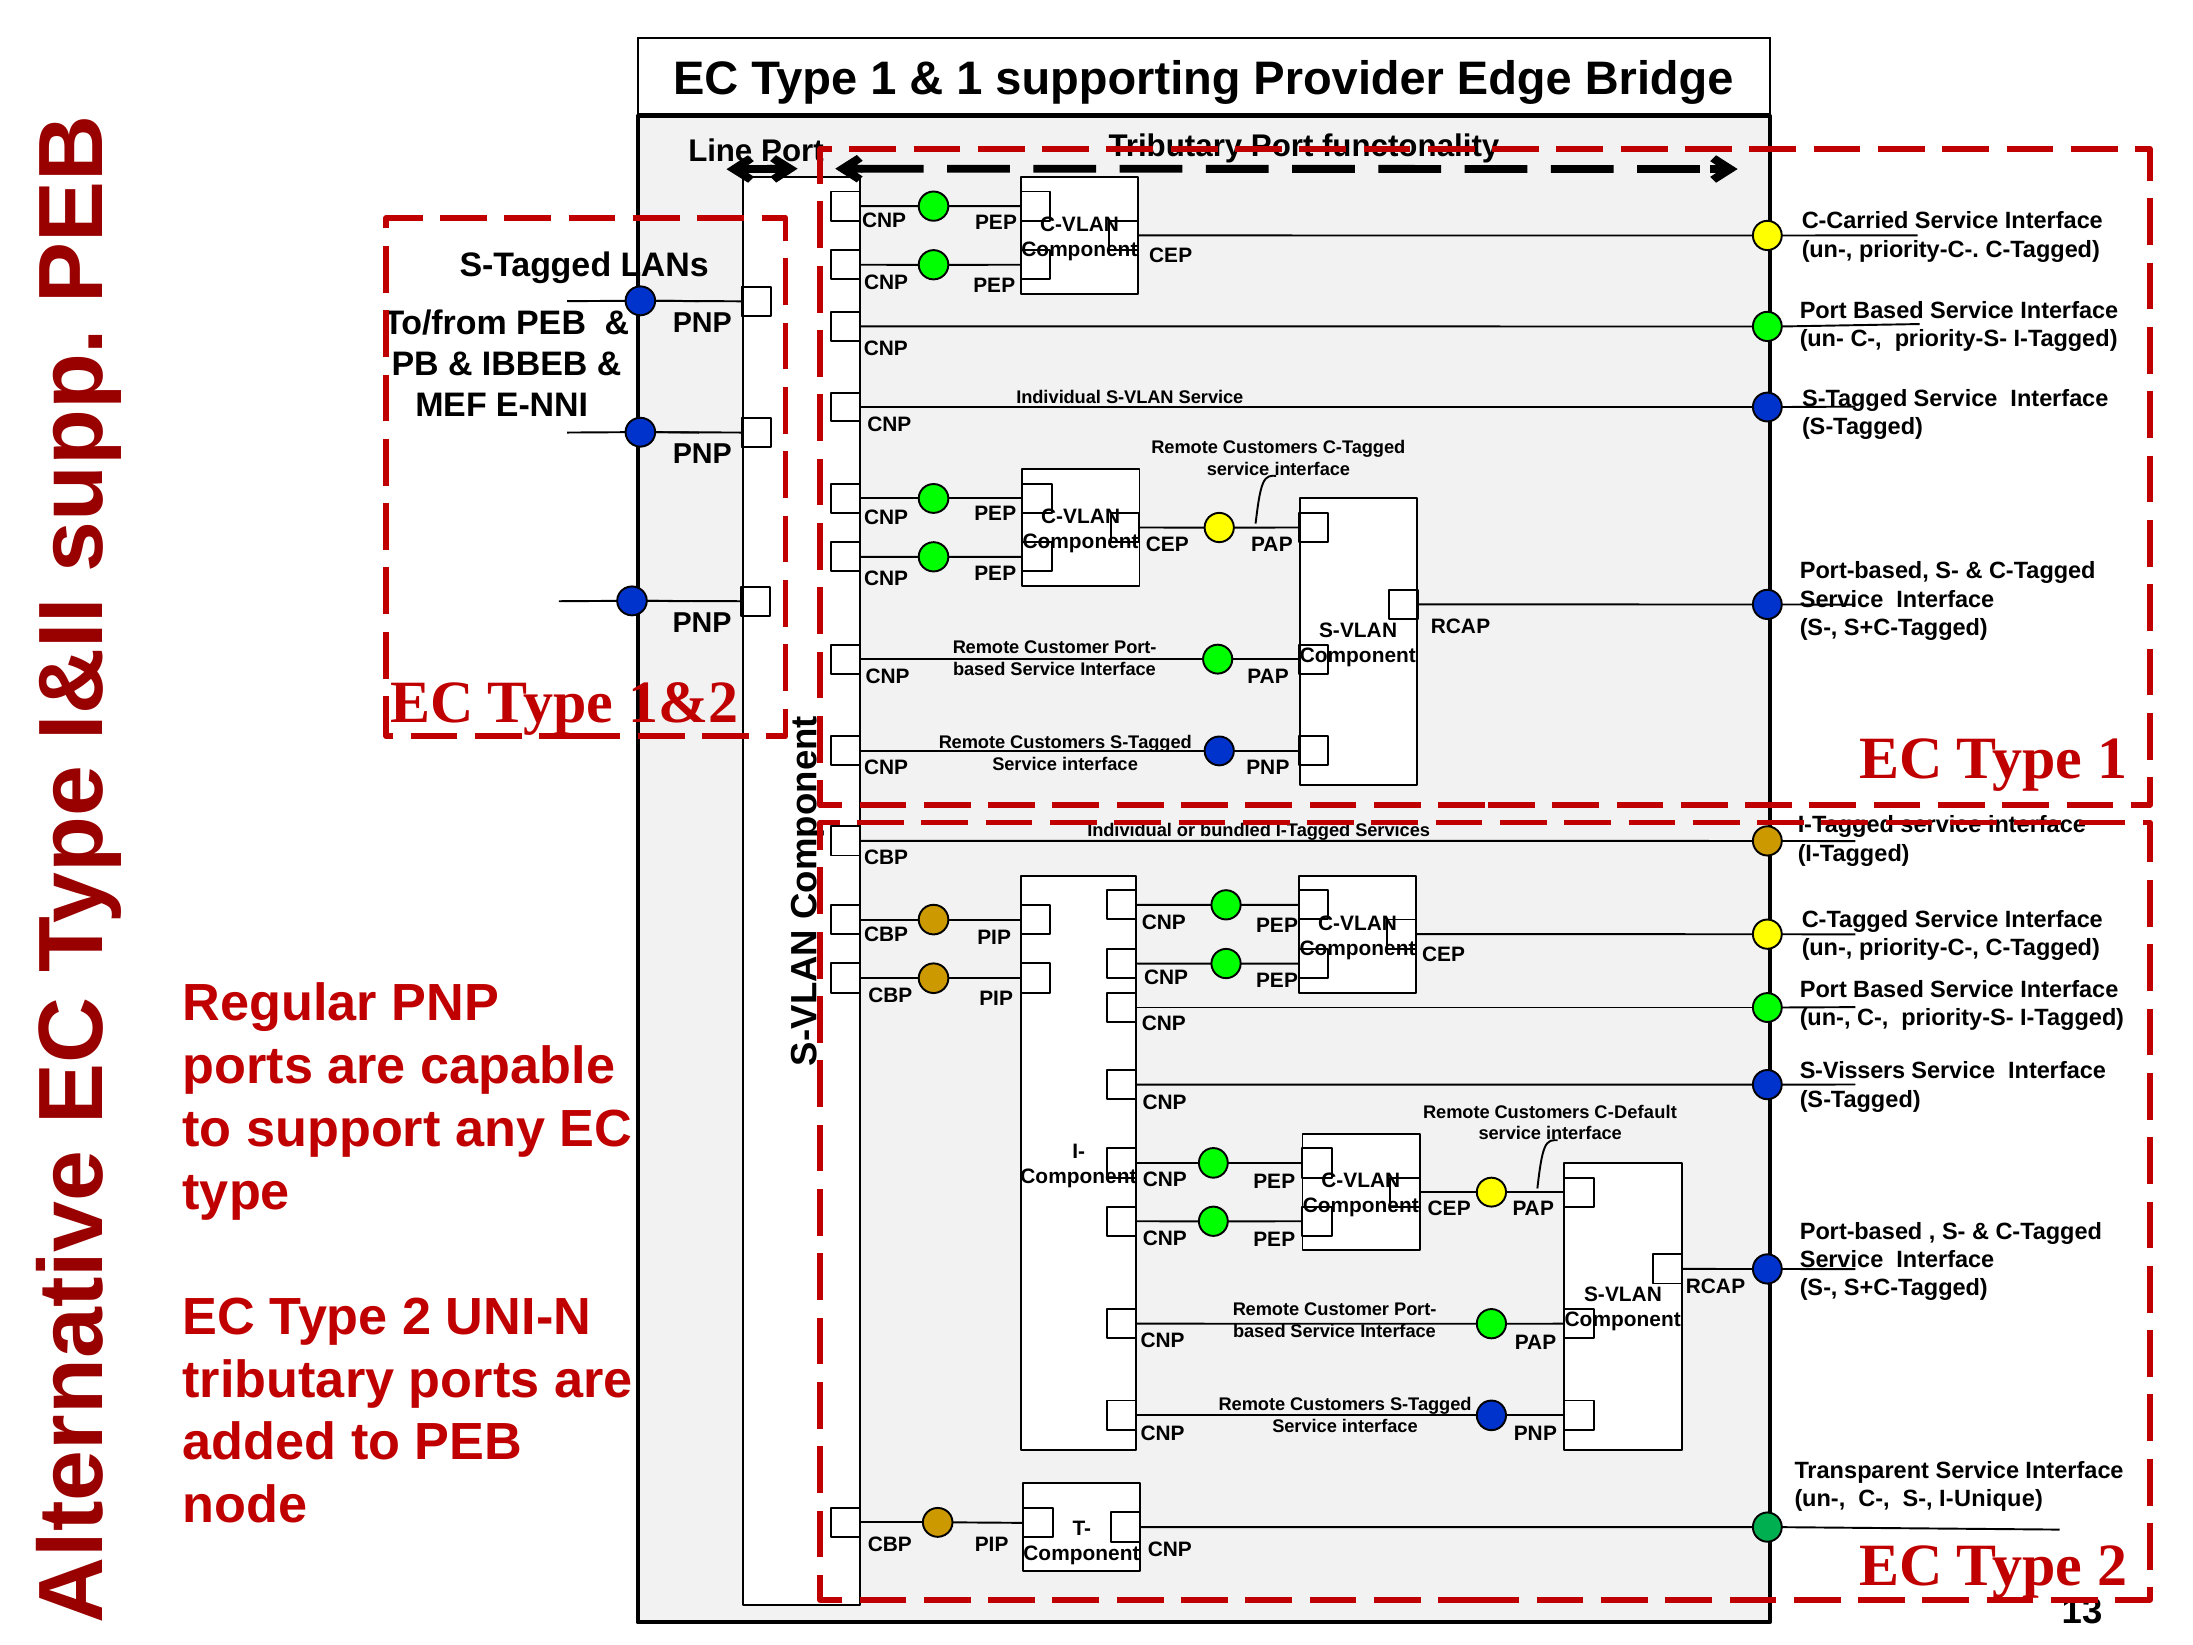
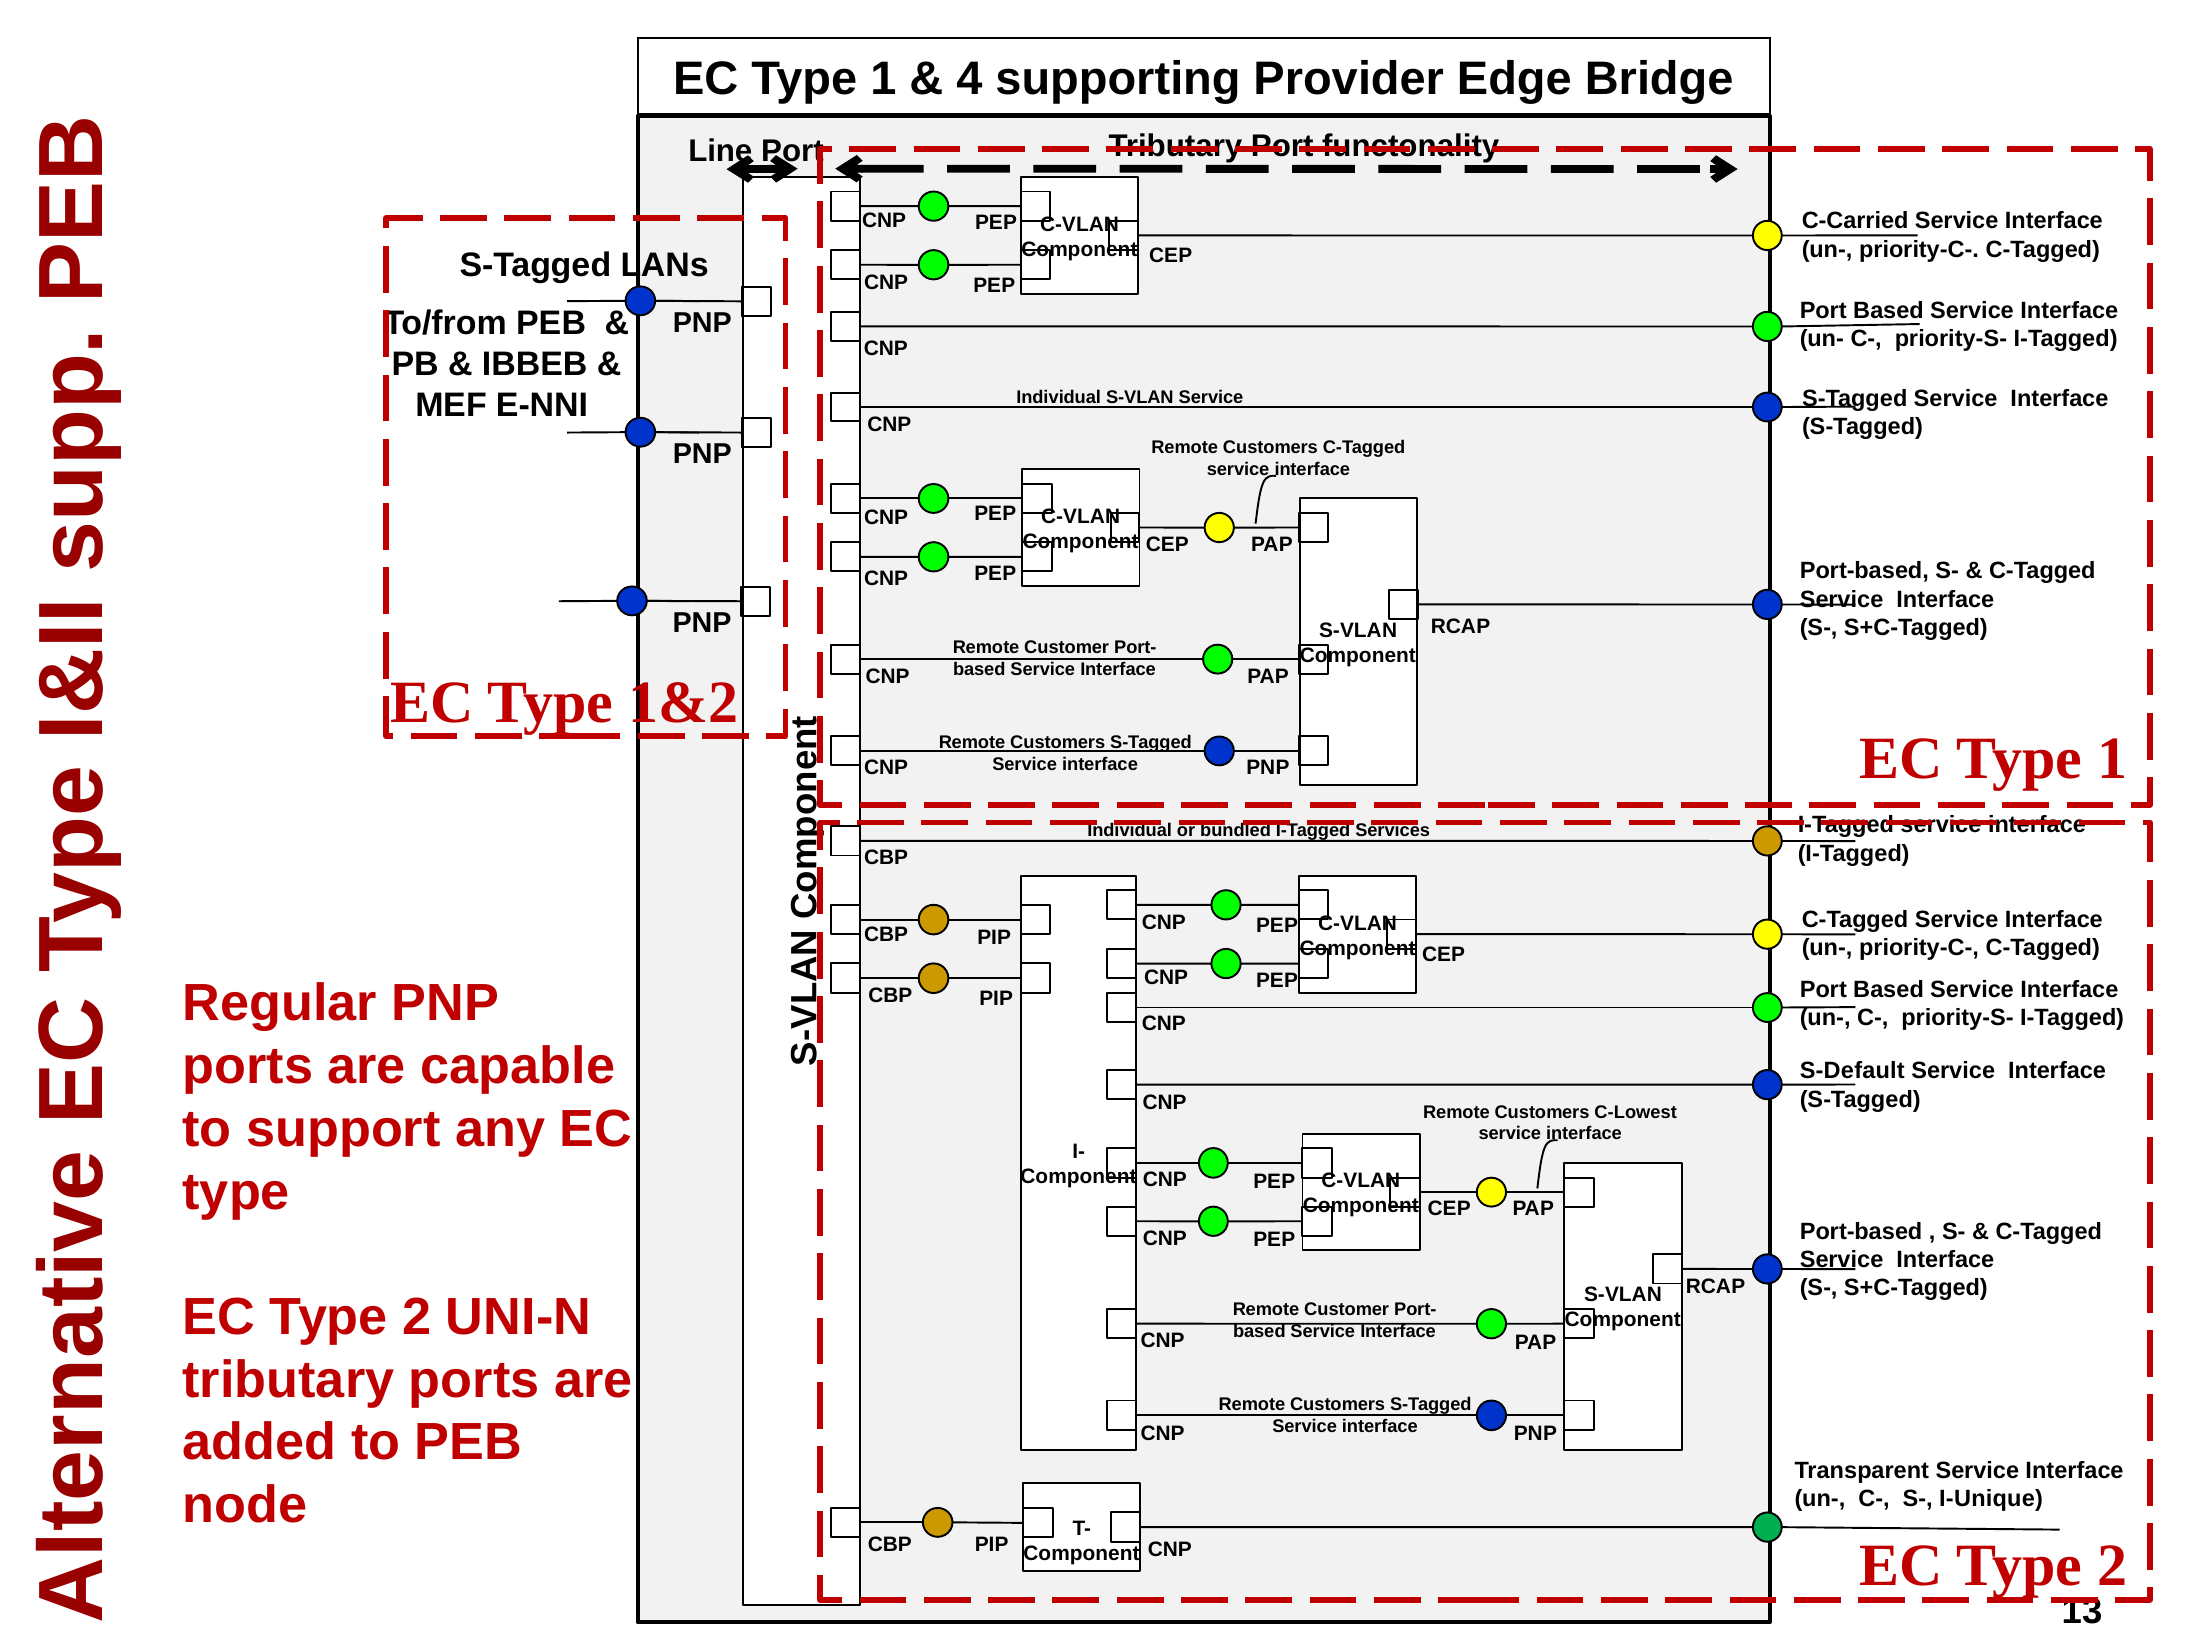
1 at (969, 79): 1 -> 4
S-Vissers: S-Vissers -> S-Default
C-Default: C-Default -> C-Lowest
